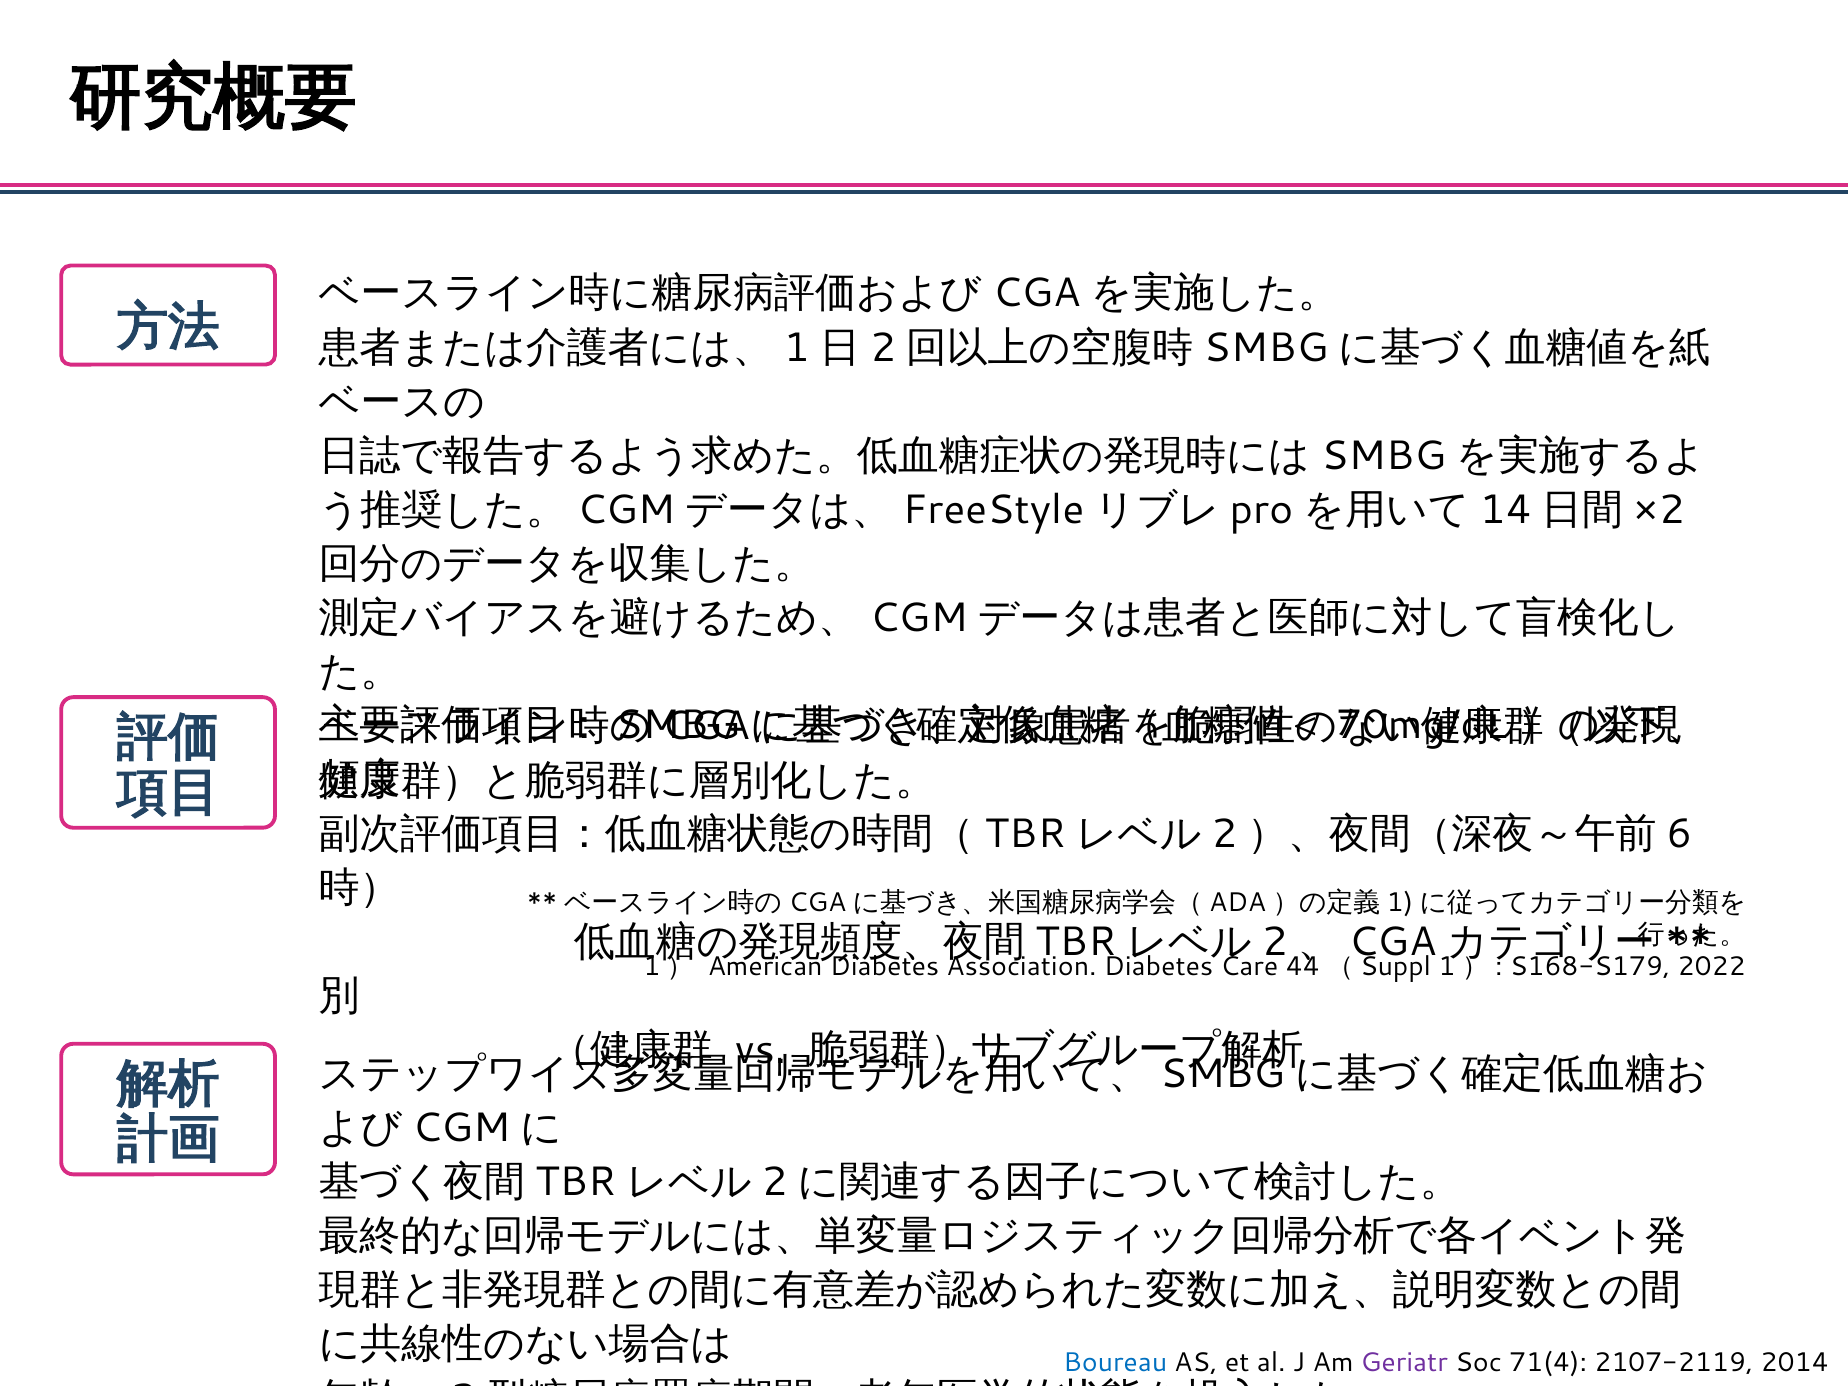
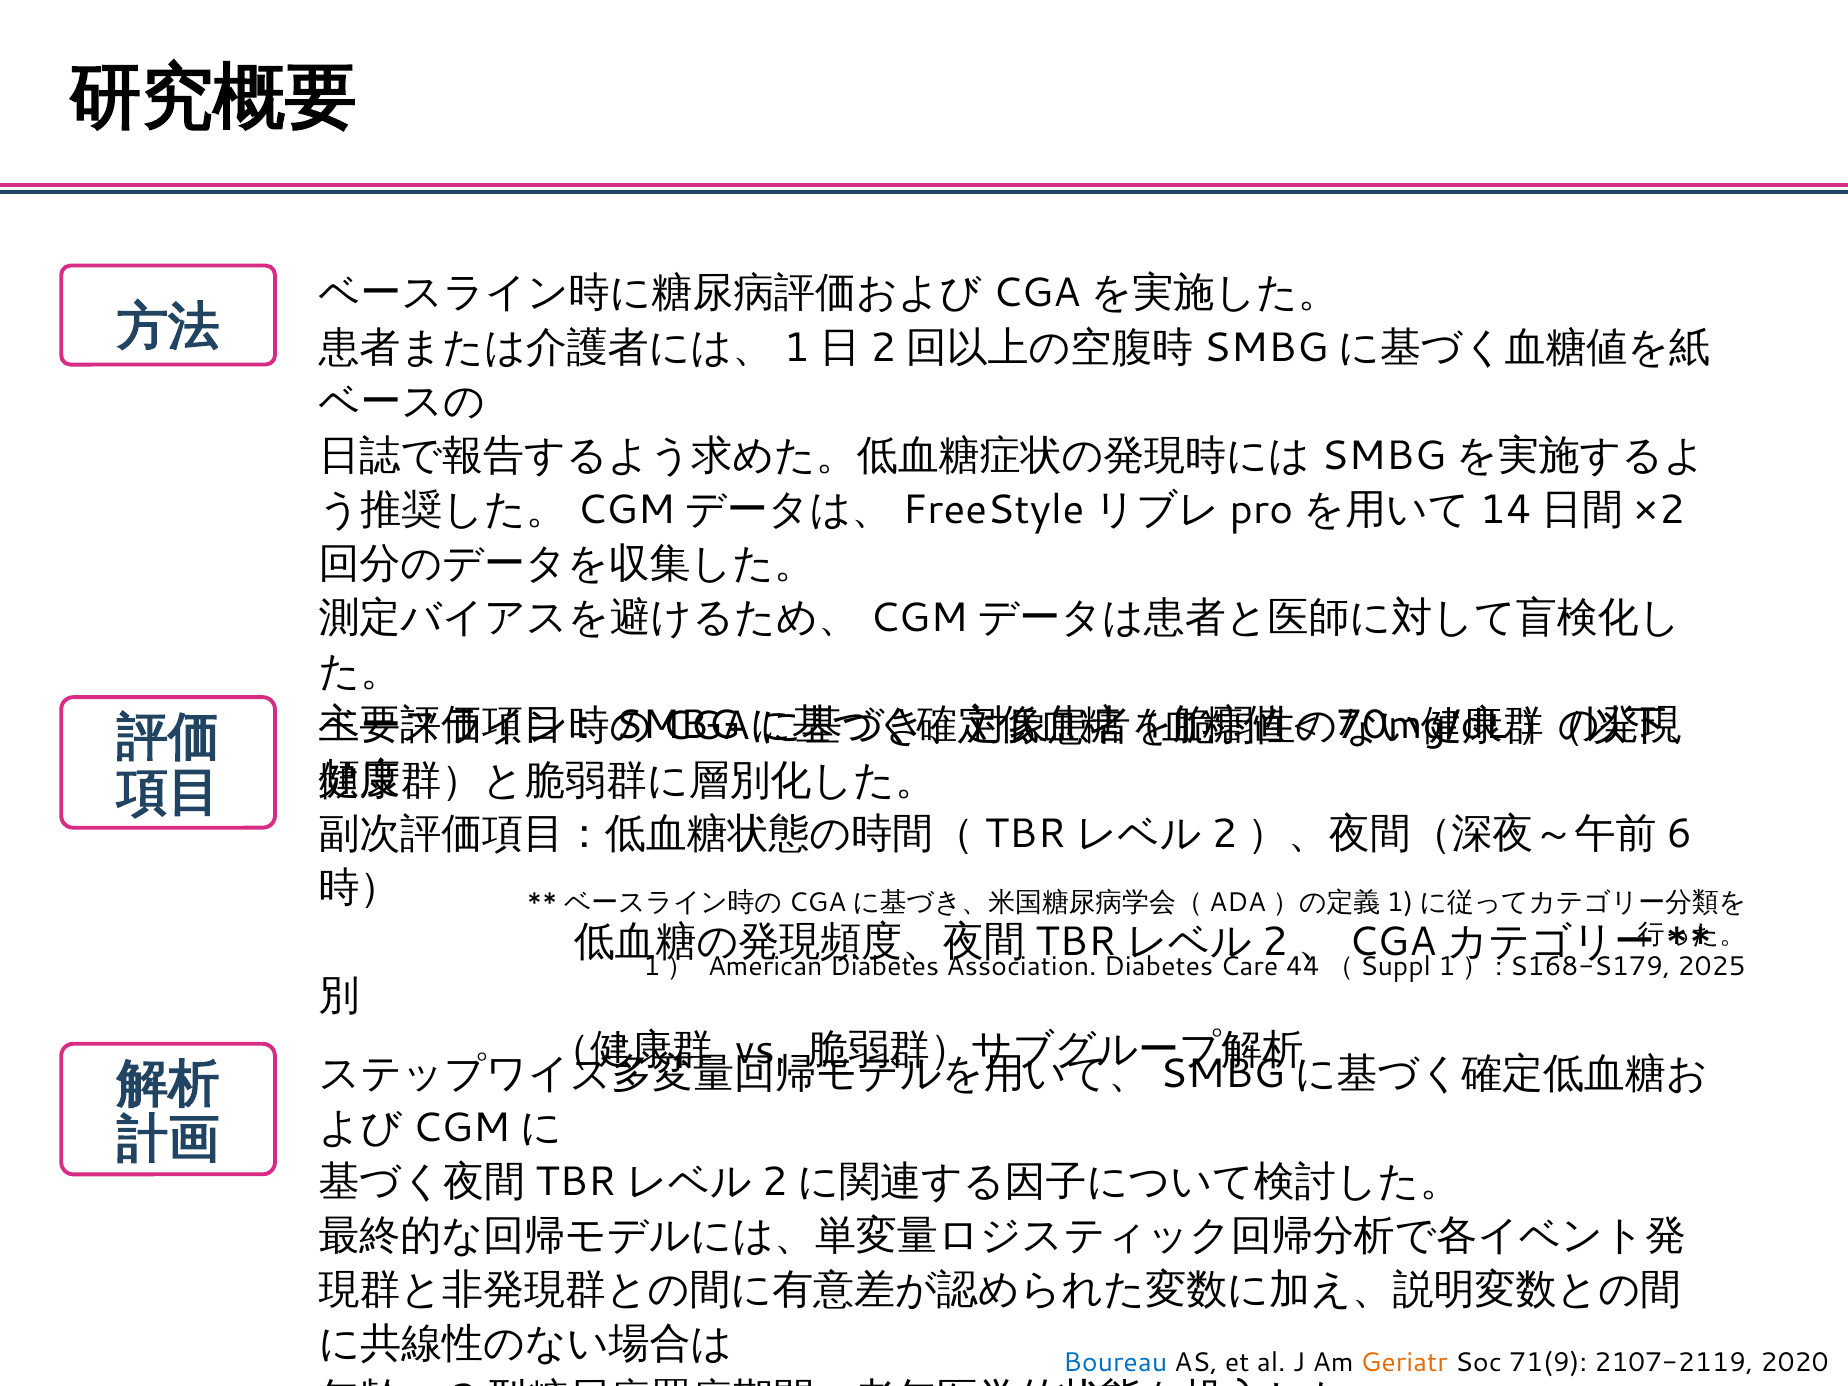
2022: 2022 -> 2025
Geriatr colour: purple -> orange
71(4: 71(4 -> 71(9
2014: 2014 -> 2020
